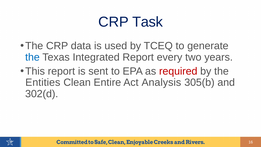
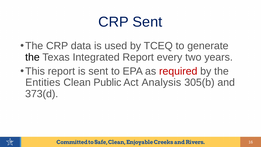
CRP Task: Task -> Sent
the at (32, 57) colour: blue -> black
Entire: Entire -> Public
302(d: 302(d -> 373(d
